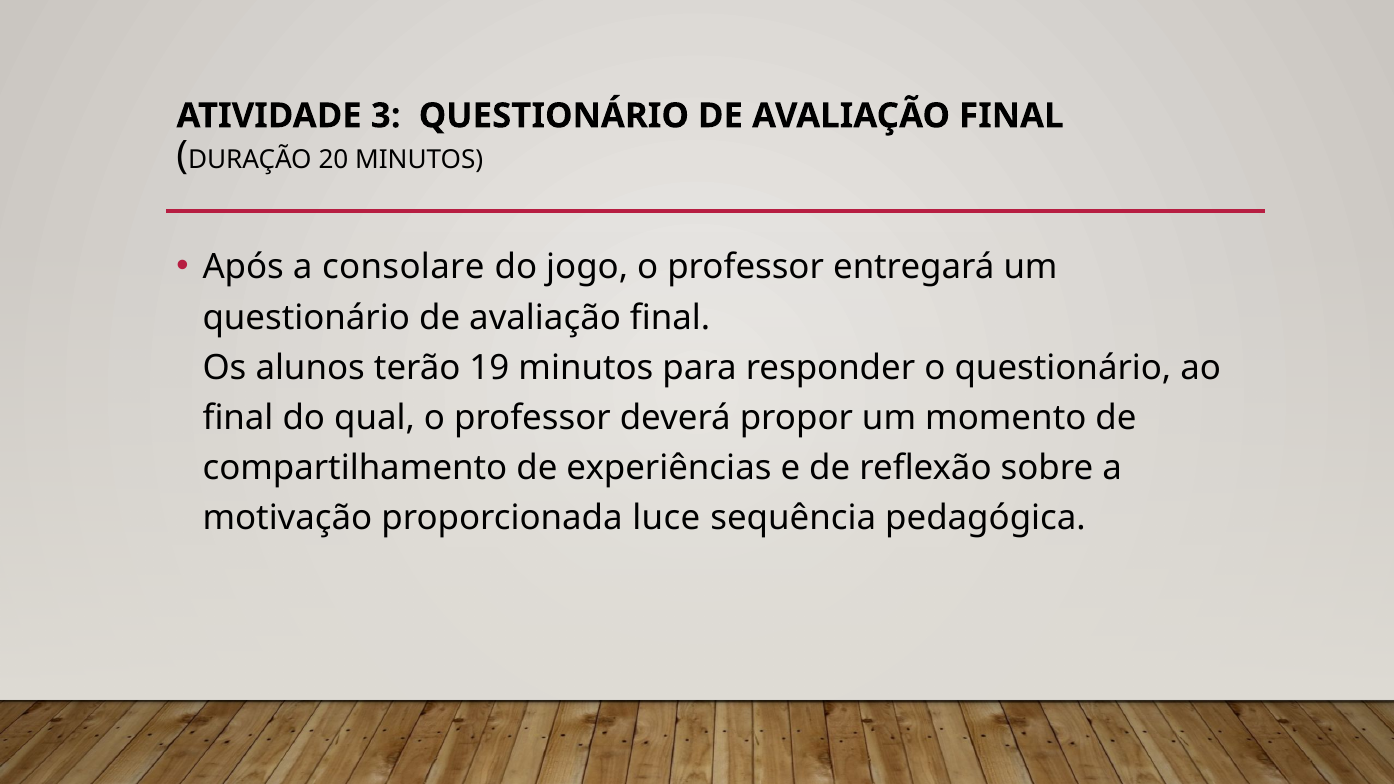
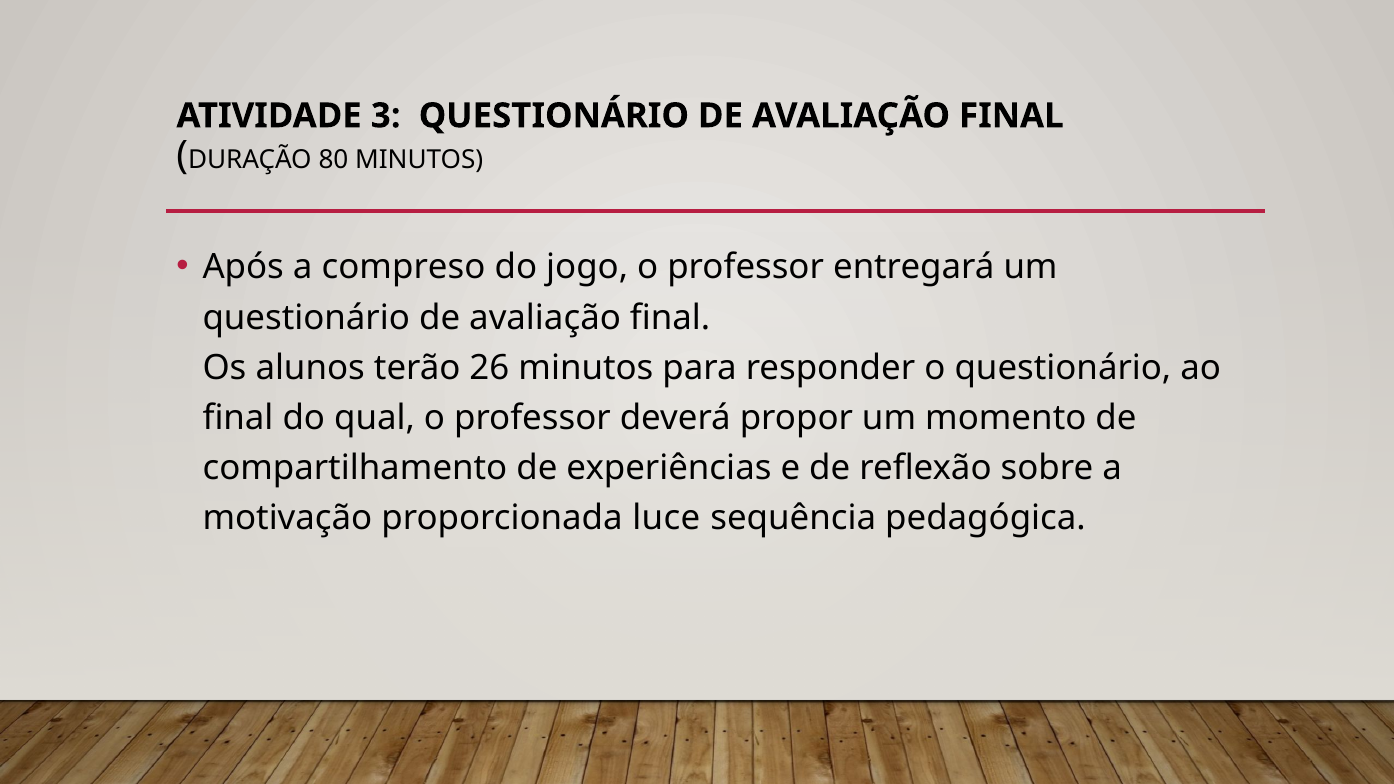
20: 20 -> 80
consolare: consolare -> compreso
19: 19 -> 26
